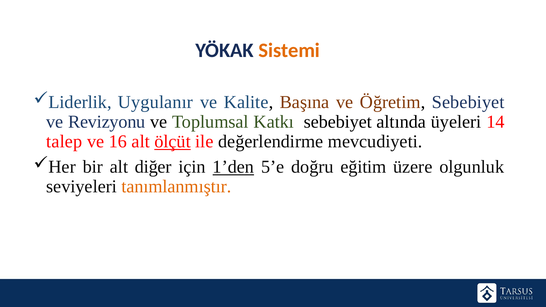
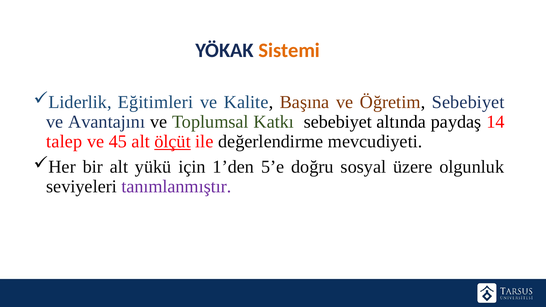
Uygulanır: Uygulanır -> Eğitimleri
Revizyonu: Revizyonu -> Avantajını
üyeleri: üyeleri -> paydaş
16: 16 -> 45
diğer: diğer -> yükü
1’den underline: present -> none
eğitim: eğitim -> sosyal
tanımlanmıştır colour: orange -> purple
